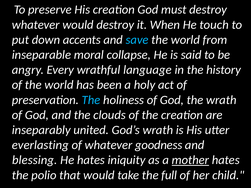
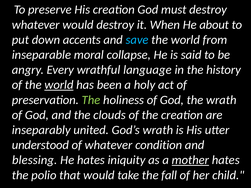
touch: touch -> about
world at (59, 85) underline: none -> present
The at (91, 100) colour: light blue -> light green
everlasting: everlasting -> understood
goodness: goodness -> condition
full: full -> fall
